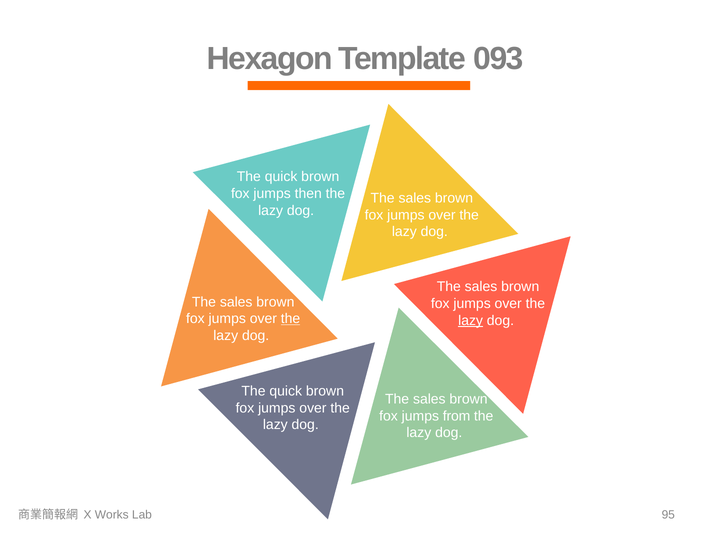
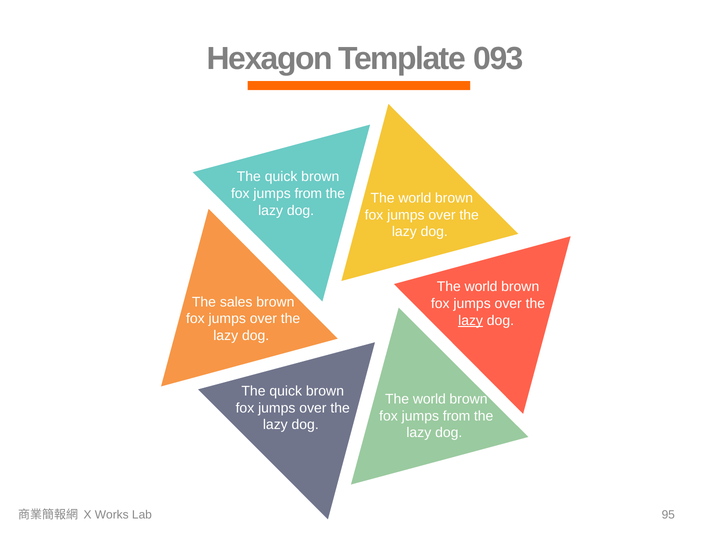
then at (308, 193): then -> from
sales at (415, 198): sales -> world
sales at (481, 287): sales -> world
the at (291, 318) underline: present -> none
sales at (429, 399): sales -> world
